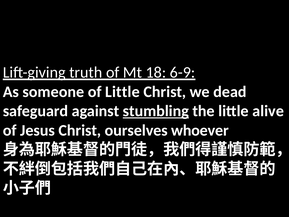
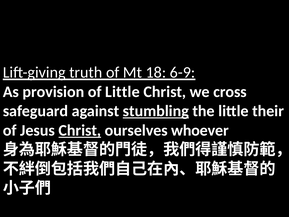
someone: someone -> provision
dead: dead -> cross
alive: alive -> their
Christ at (80, 130) underline: none -> present
